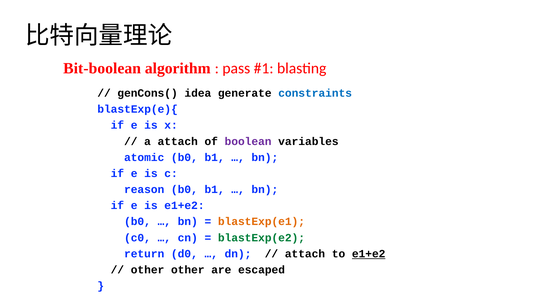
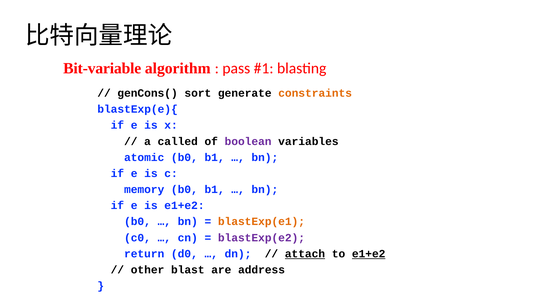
Bit-boolean: Bit-boolean -> Bit-variable
idea: idea -> sort
constraints colour: blue -> orange
a attach: attach -> called
reason: reason -> memory
blastExp(e2 colour: green -> purple
attach at (305, 254) underline: none -> present
other other: other -> blast
escaped: escaped -> address
